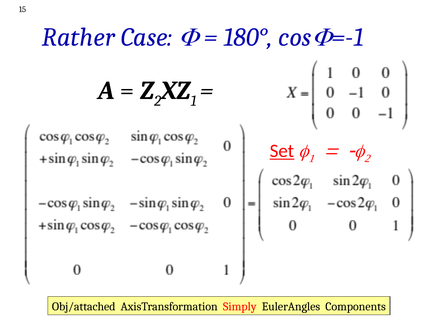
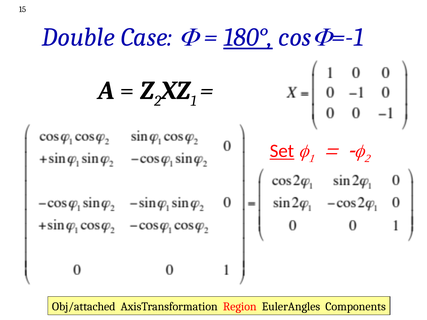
Rather: Rather -> Double
180° underline: none -> present
Simply: Simply -> Region
